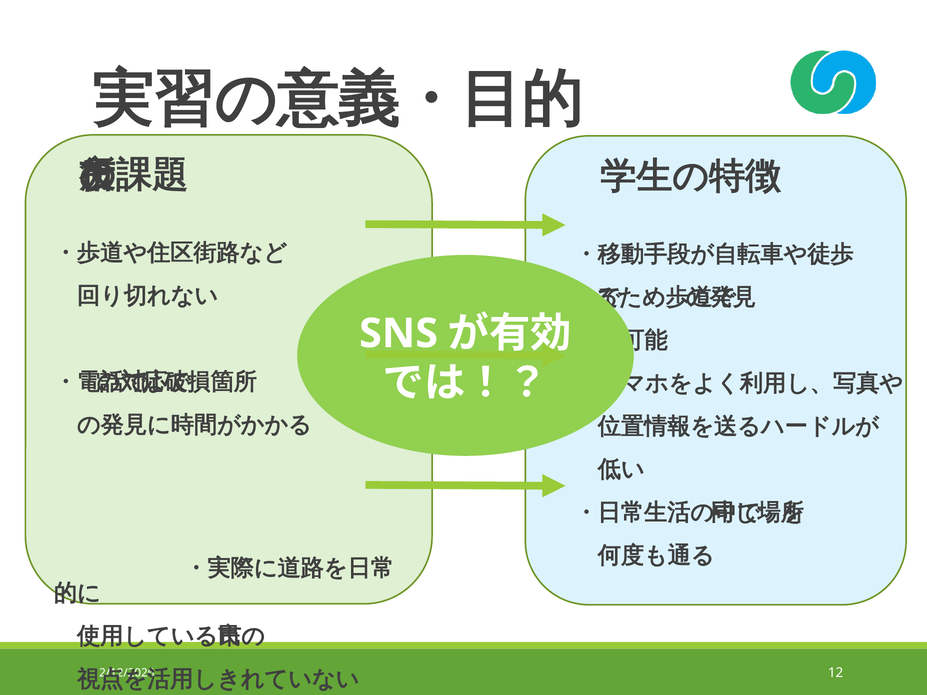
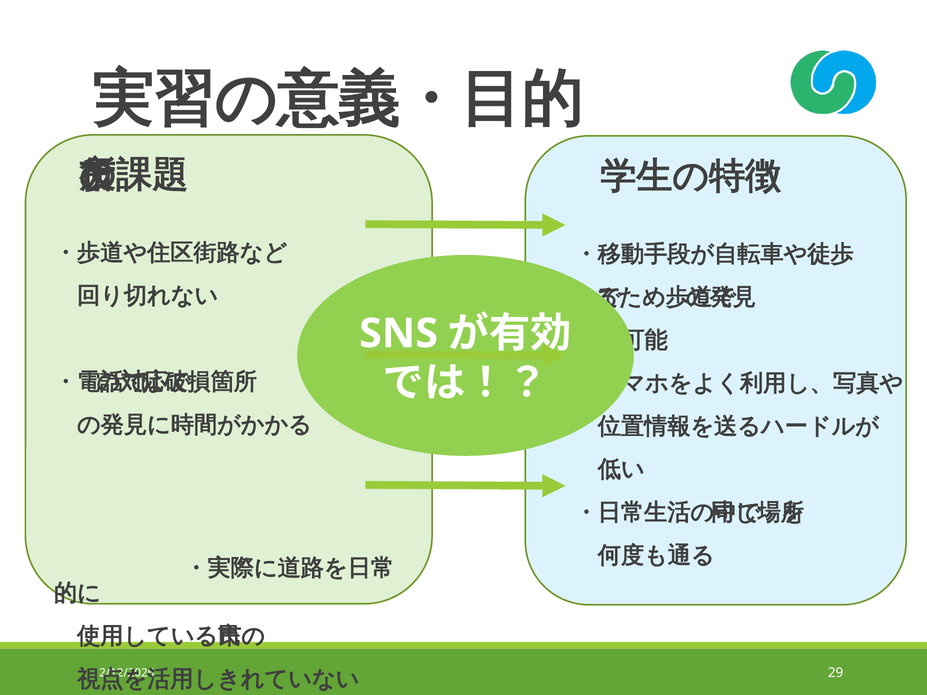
12: 12 -> 29
